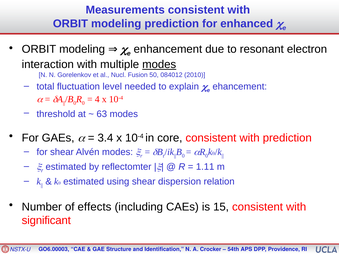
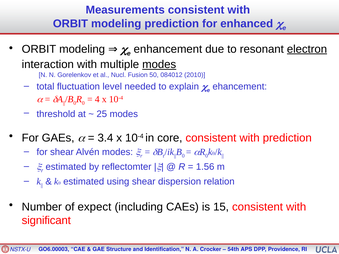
electron underline: none -> present
63: 63 -> 25
1.11: 1.11 -> 1.56
effects: effects -> expect
